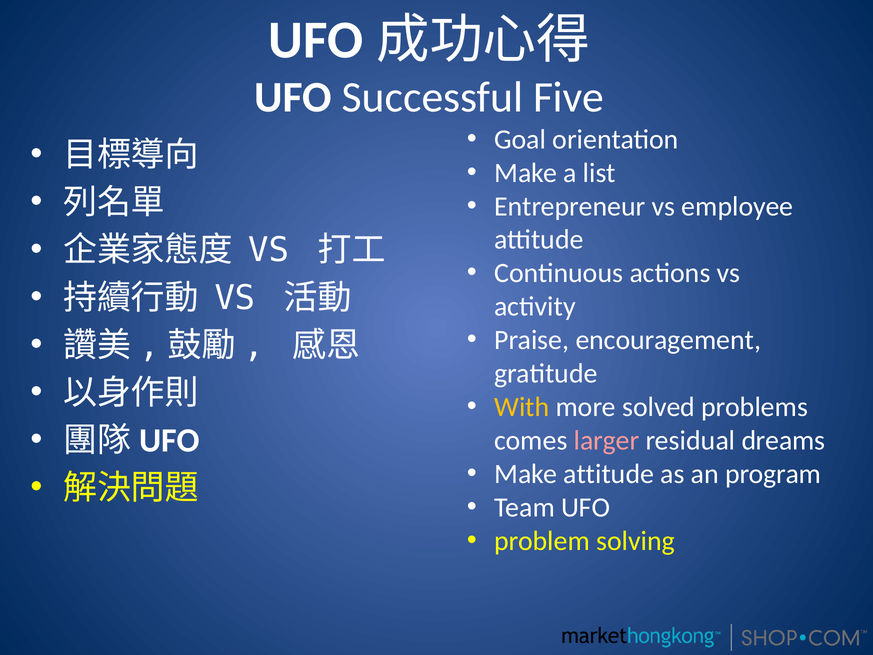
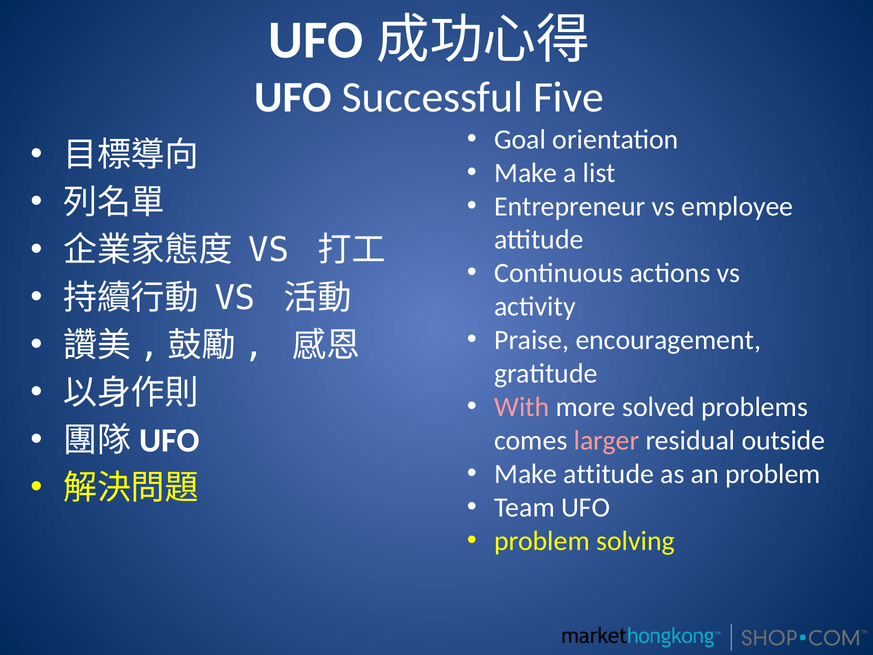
With colour: yellow -> pink
dreams: dreams -> outside
an program: program -> problem
